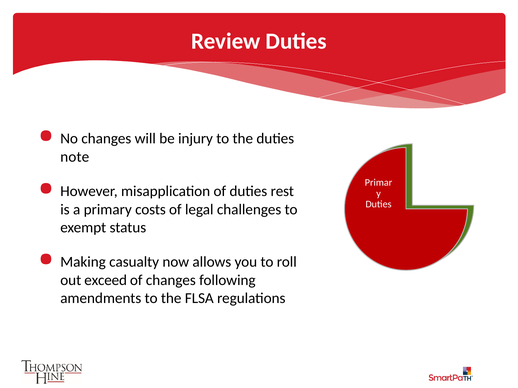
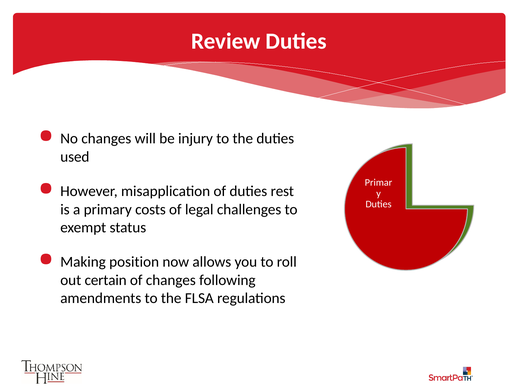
note: note -> used
casualty: casualty -> position
exceed: exceed -> certain
